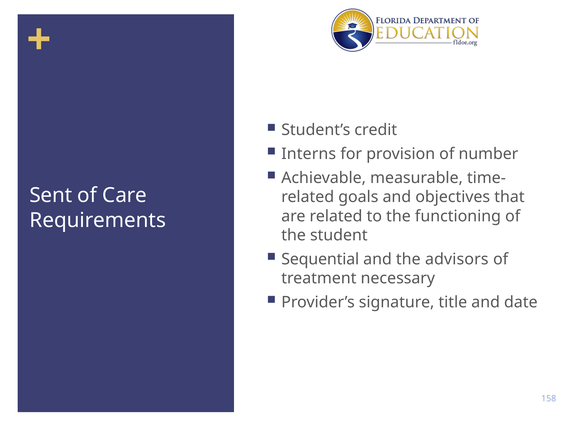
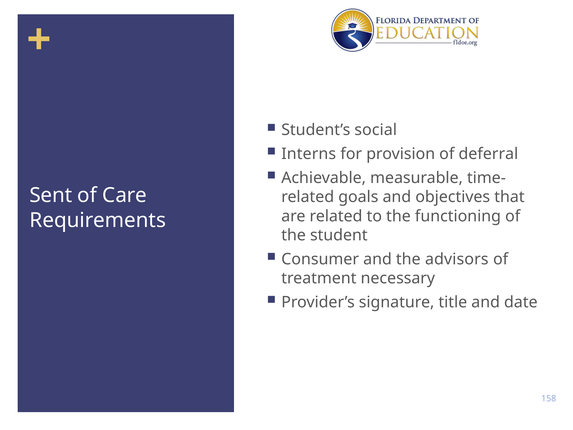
credit: credit -> social
number: number -> deferral
Sequential: Sequential -> Consumer
